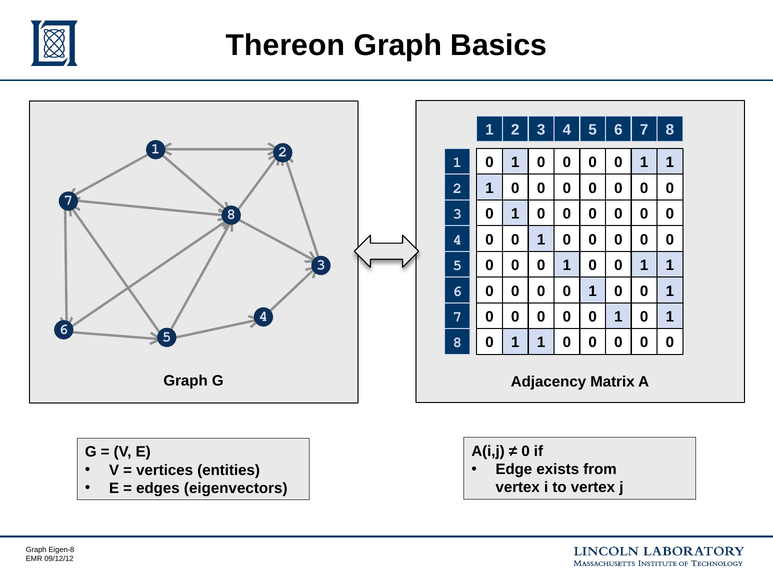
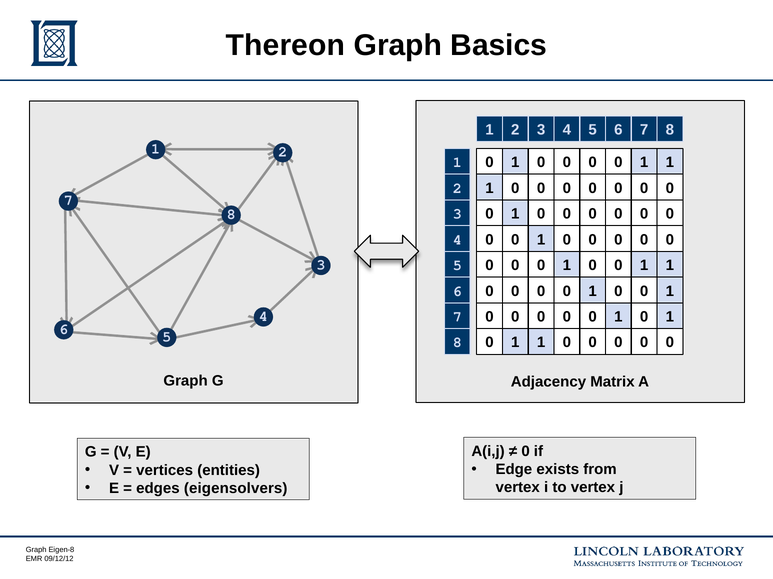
eigenvectors: eigenvectors -> eigensolvers
